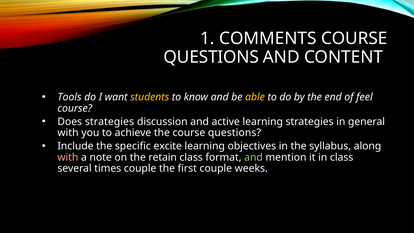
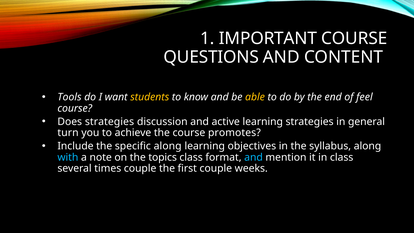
COMMENTS: COMMENTS -> IMPORTANT
with at (68, 133): with -> turn
the course questions: questions -> promotes
specific excite: excite -> along
with at (68, 157) colour: pink -> light blue
retain: retain -> topics
and at (254, 157) colour: light green -> light blue
